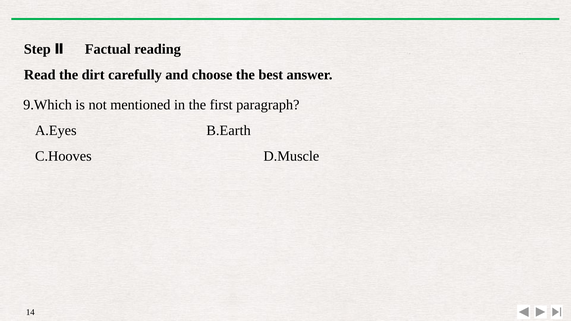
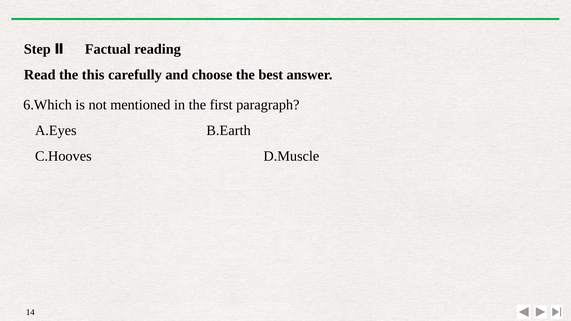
dirt: dirt -> this
9.Which: 9.Which -> 6.Which
